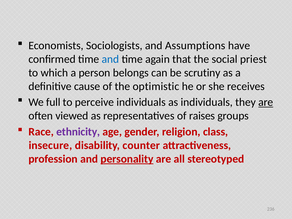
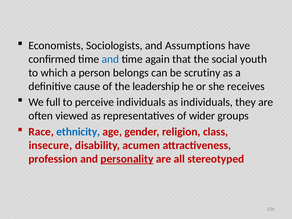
priest: priest -> youth
optimistic: optimistic -> leadership
are at (266, 102) underline: present -> none
raises: raises -> wider
ethnicity colour: purple -> blue
counter: counter -> acumen
